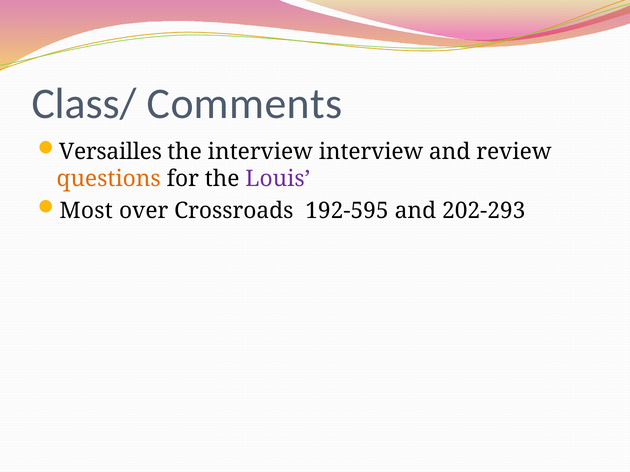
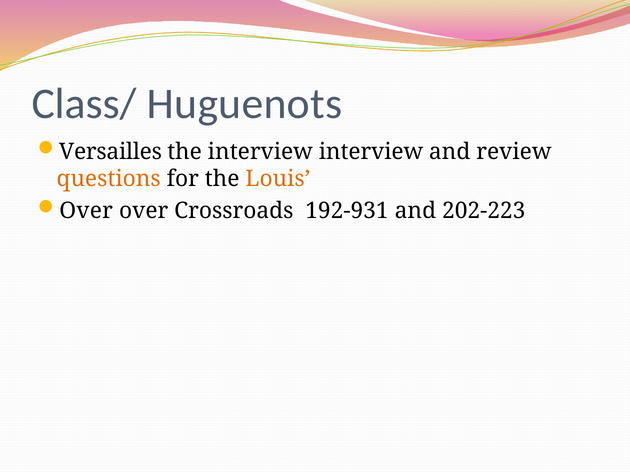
Comments: Comments -> Huguenots
Louis colour: purple -> orange
Most at (86, 211): Most -> Over
192-595: 192-595 -> 192-931
202-293: 202-293 -> 202-223
